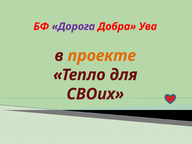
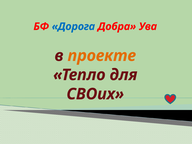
Дорога colour: purple -> blue
